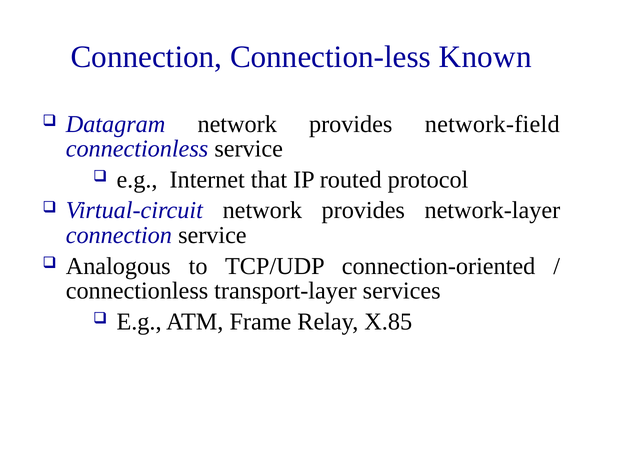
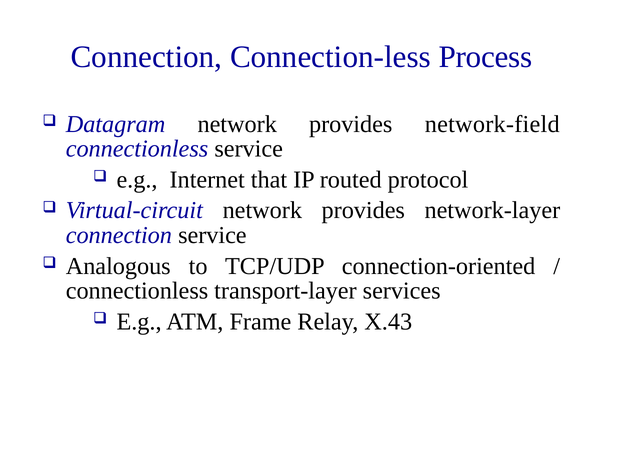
Known: Known -> Process
X.85: X.85 -> X.43
